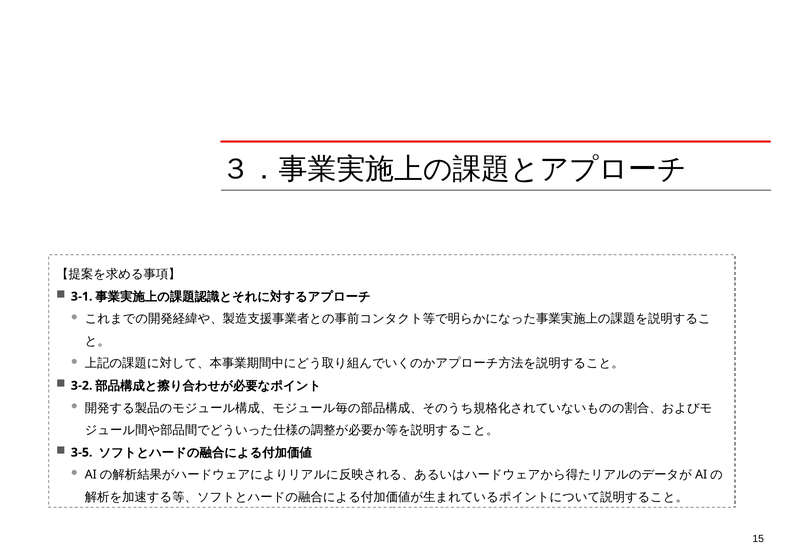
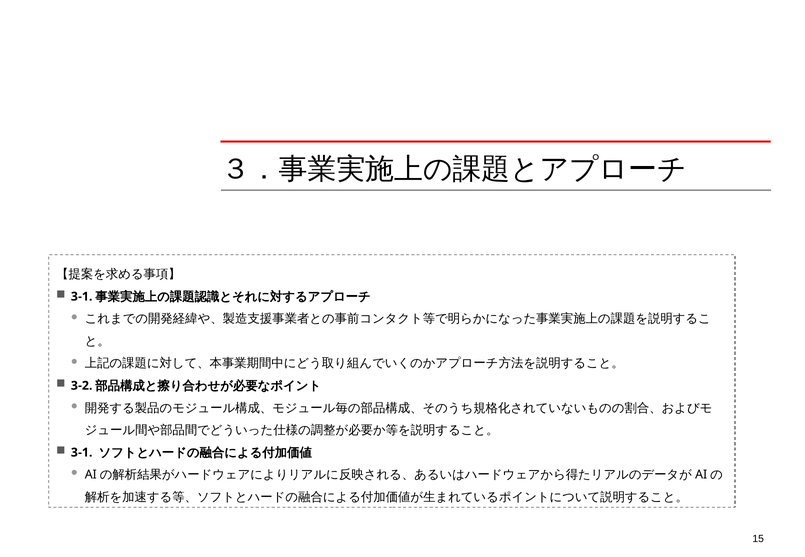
3-5 at (82, 453): 3-5 -> 3-1
